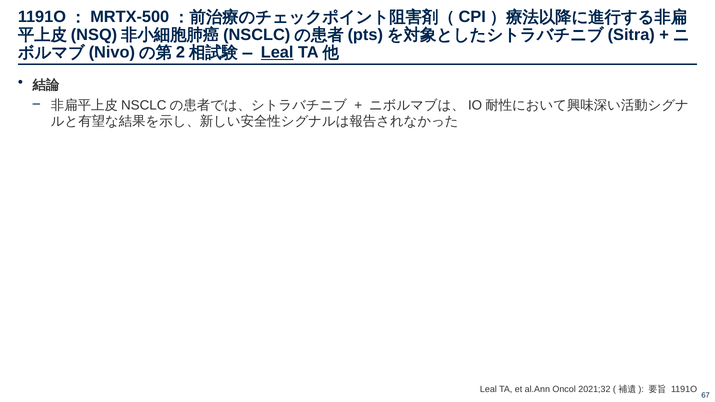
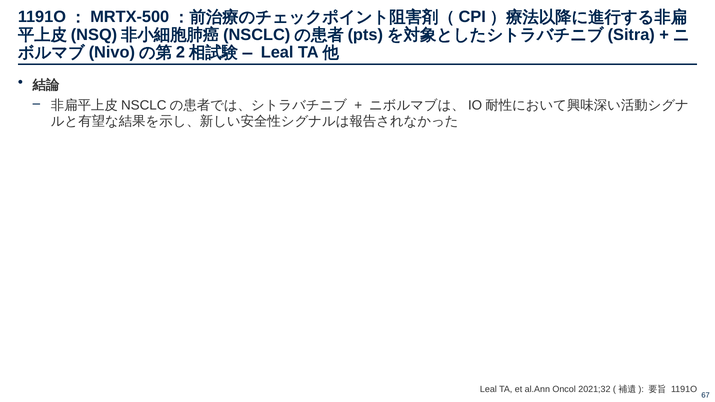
Leal at (277, 52) underline: present -> none
